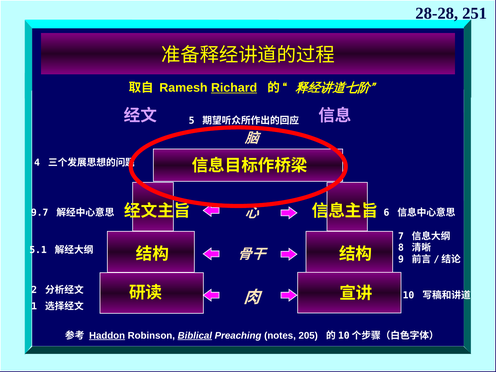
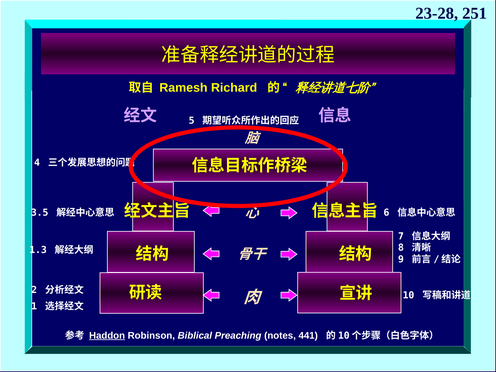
28-28: 28-28 -> 23-28
Richard underline: present -> none
9.7: 9.7 -> 3.5
5.1: 5.1 -> 1.3
Biblical underline: present -> none
205: 205 -> 441
